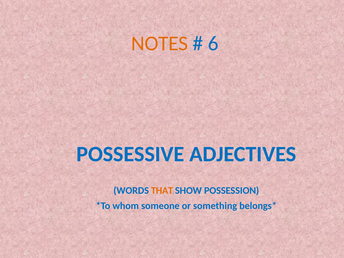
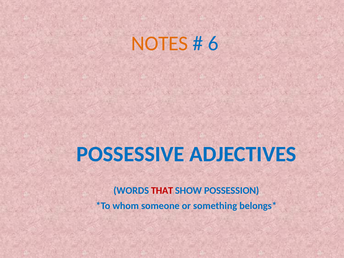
THAT colour: orange -> red
